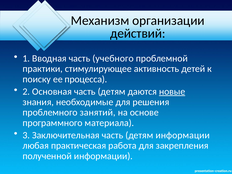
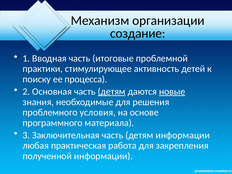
действий: действий -> создание
учебного: учебного -> итоговые
детям at (112, 92) underline: none -> present
занятий: занятий -> условия
